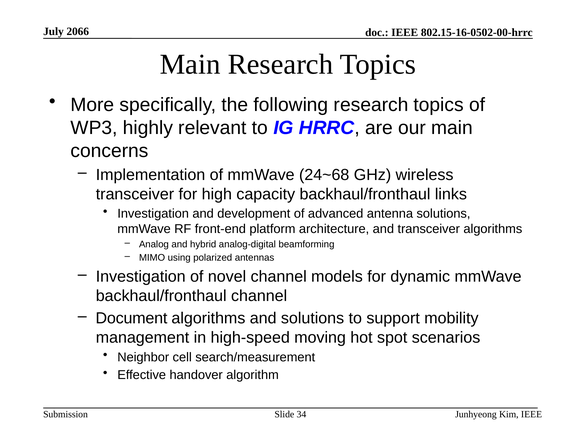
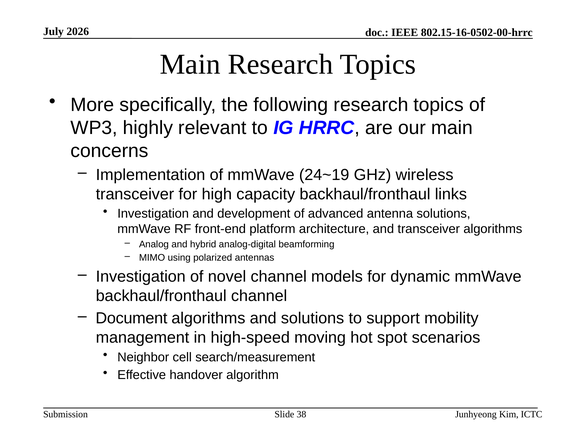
2066: 2066 -> 2026
24~68: 24~68 -> 24~19
Kim IEEE: IEEE -> ICTC
34: 34 -> 38
